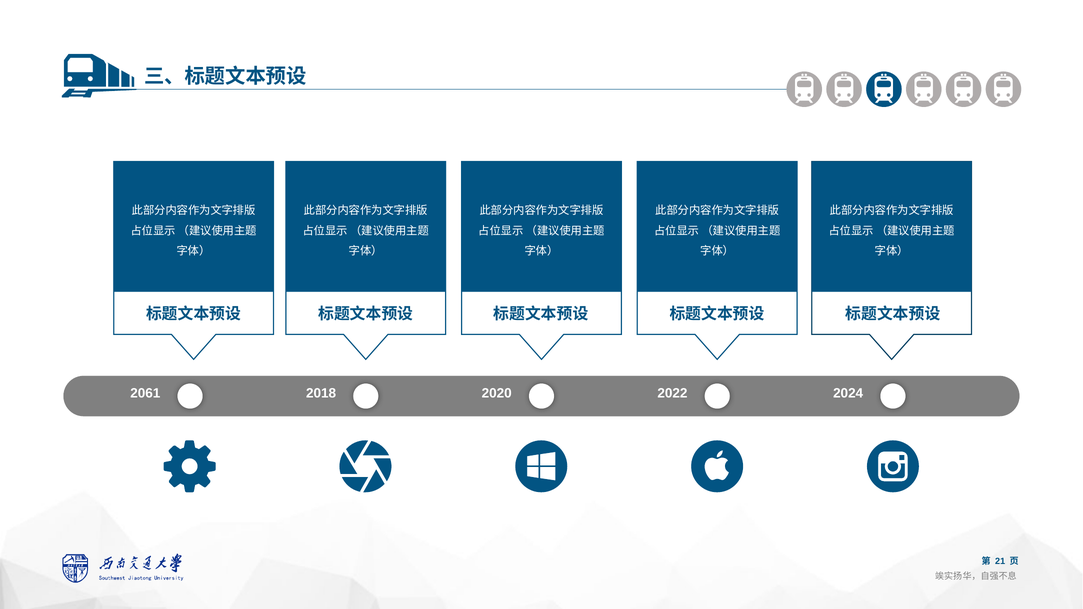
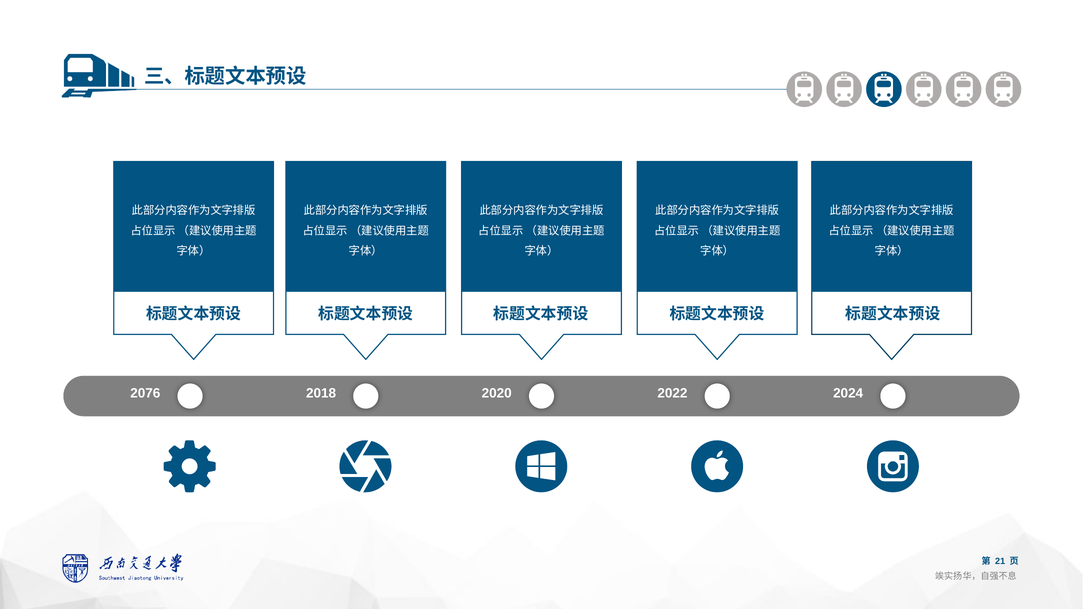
2061: 2061 -> 2076
